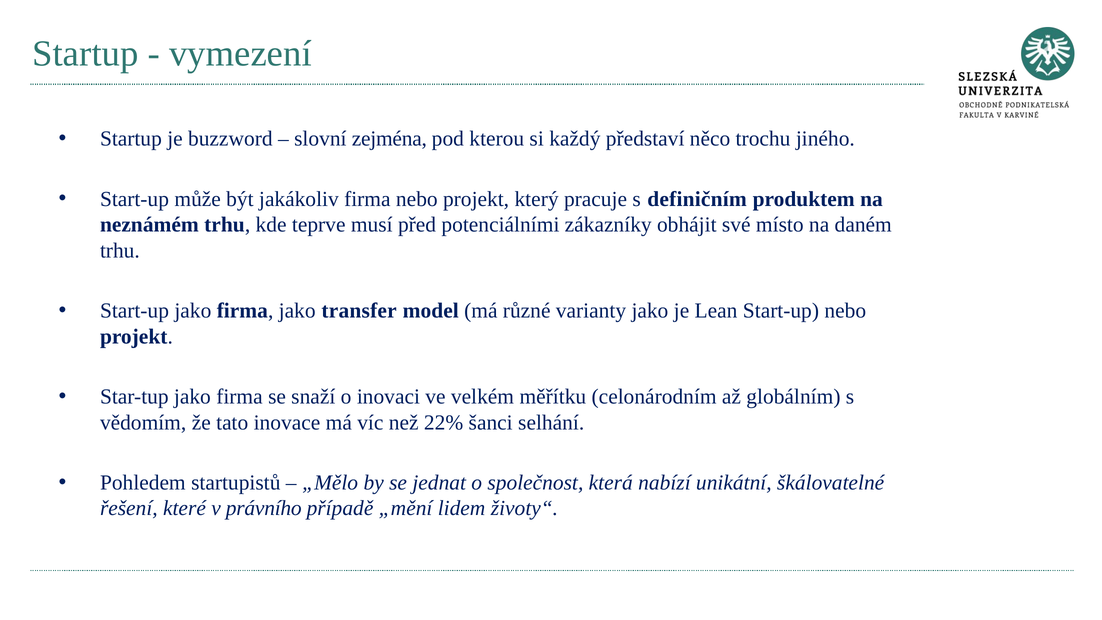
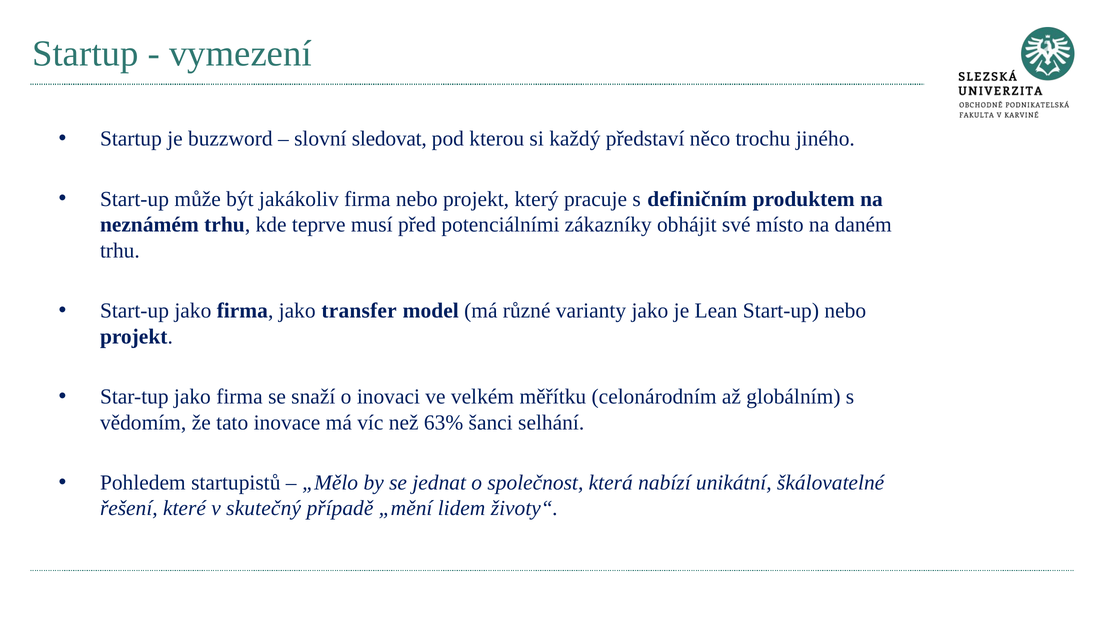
zejména: zejména -> sledovat
22%: 22% -> 63%
právního: právního -> skutečný
